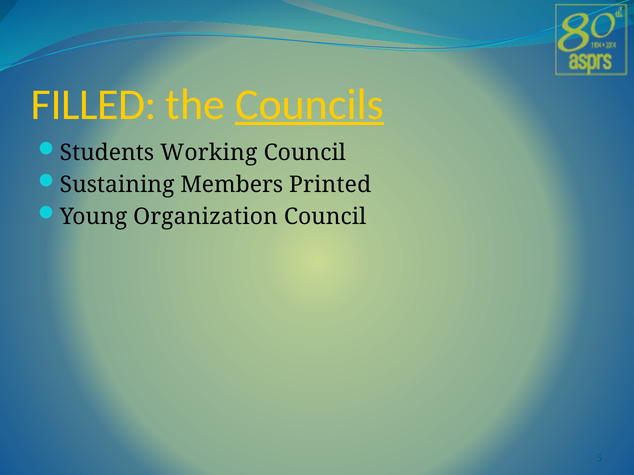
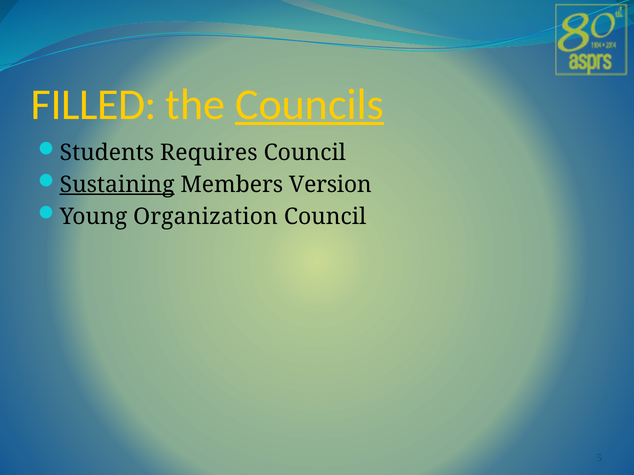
Working: Working -> Requires
Sustaining underline: none -> present
Printed: Printed -> Version
